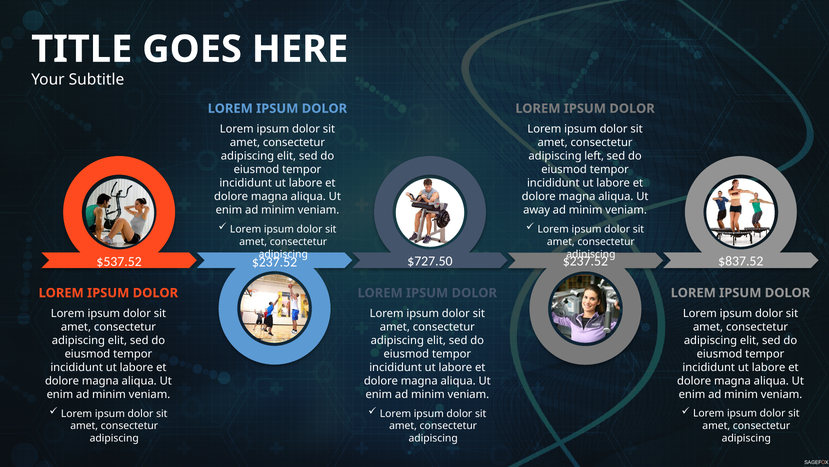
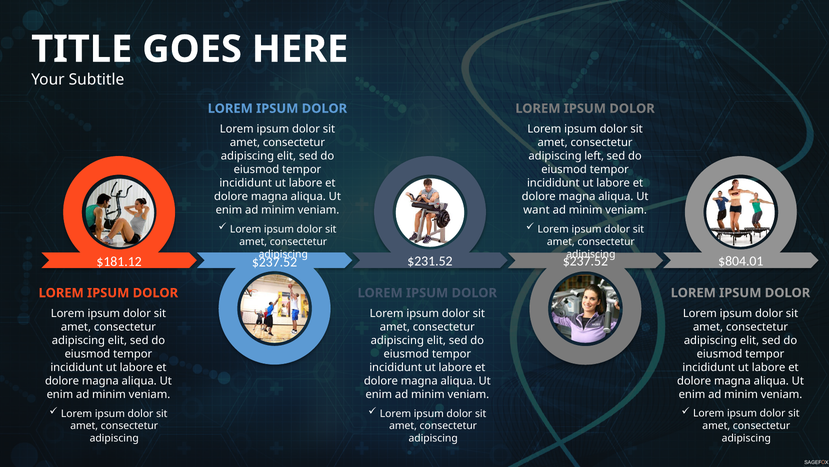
away: away -> want
$537.52: $537.52 -> $181.12
$727.50: $727.50 -> $231.52
$837.52: $837.52 -> $804.01
